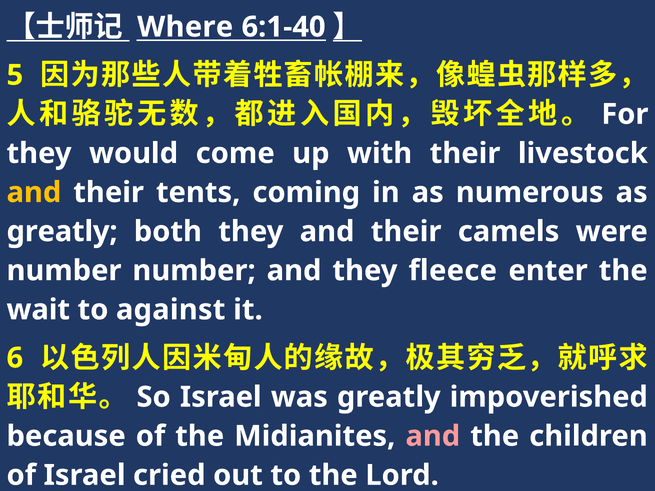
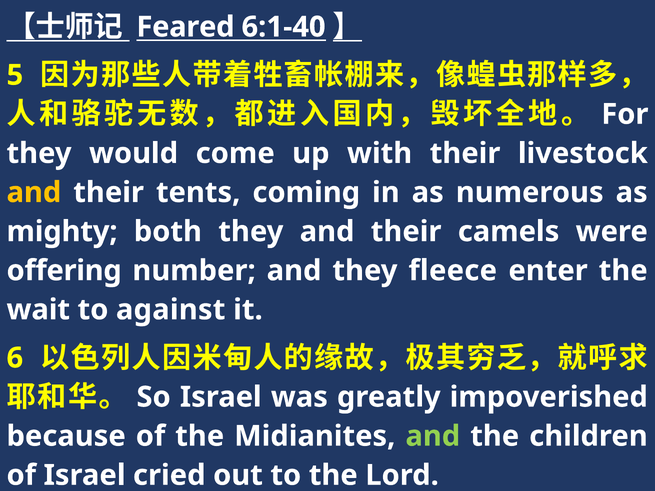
Where: Where -> Feared
greatly at (62, 232): greatly -> mighty
number at (64, 271): number -> offering
and at (433, 436) colour: pink -> light green
